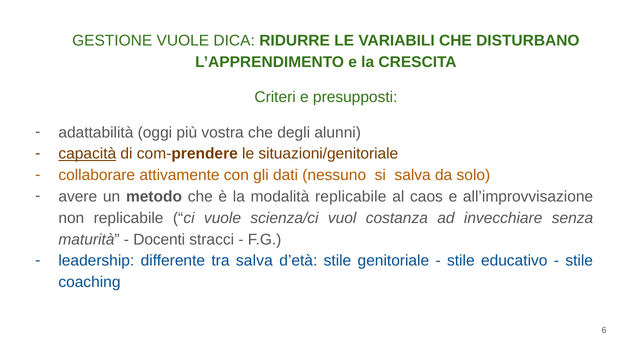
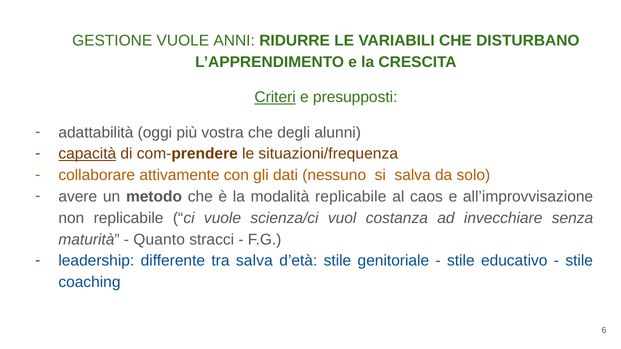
DICA: DICA -> ANNI
Criteri underline: none -> present
situazioni/genitoriale: situazioni/genitoriale -> situazioni/frequenza
Docenti: Docenti -> Quanto
